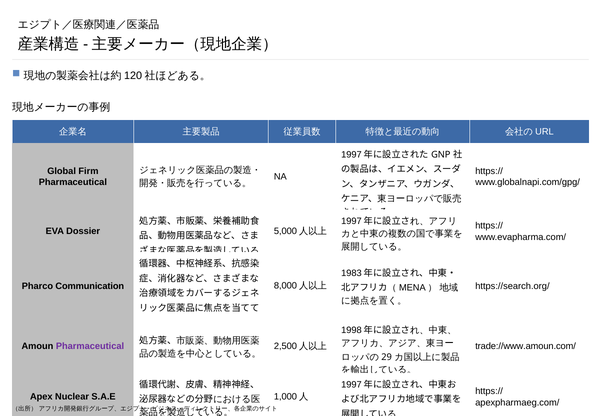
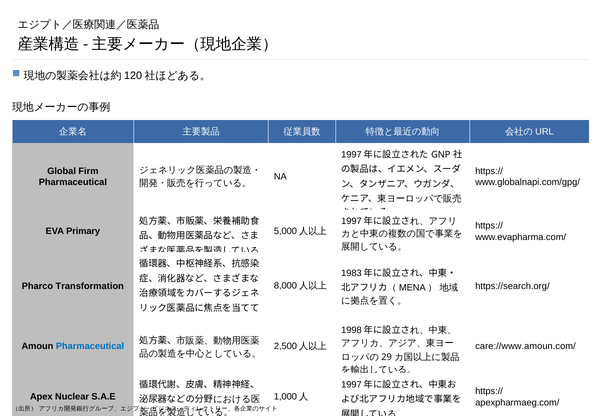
Dossier: Dossier -> Primary
Communication: Communication -> Transformation
Pharmaceutical at (90, 346) colour: purple -> blue
trade://www.amoun.com/: trade://www.amoun.com/ -> care://www.amoun.com/
